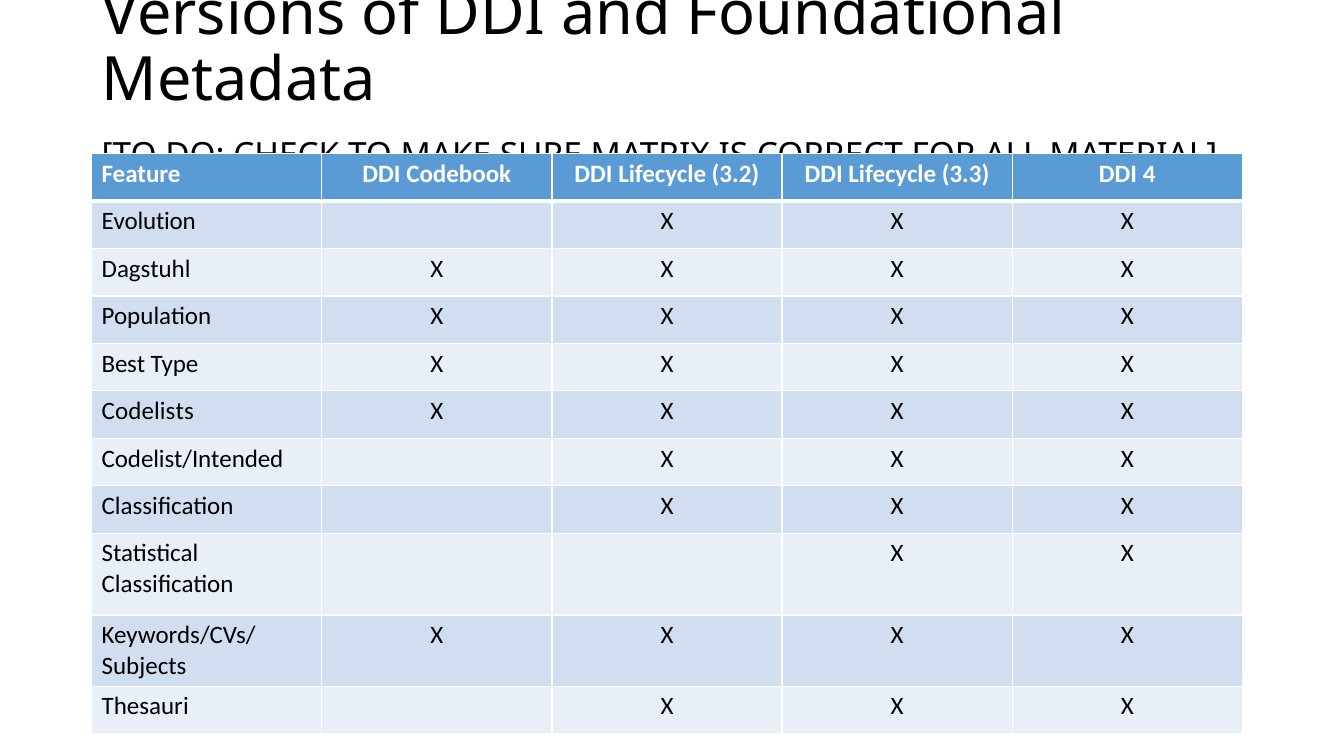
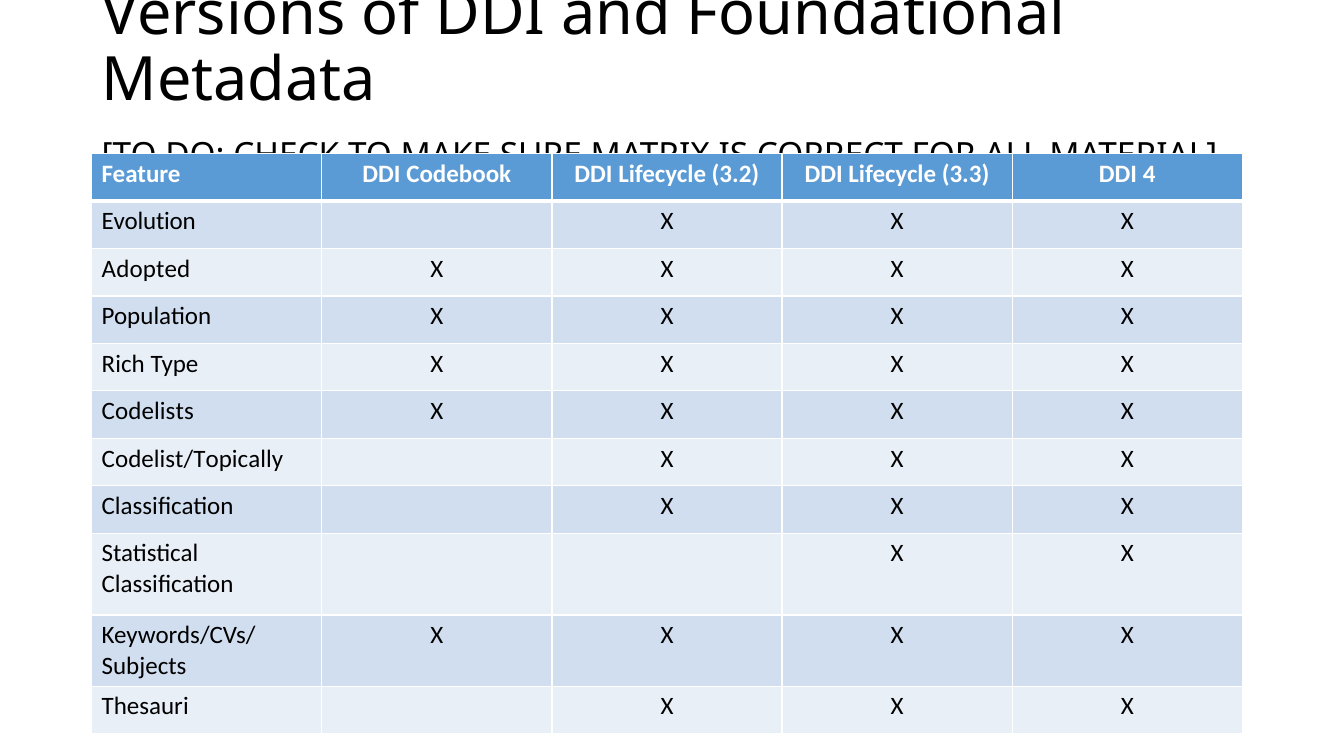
Dagstuhl: Dagstuhl -> Adopted
Best: Best -> Rich
Codelist/Intended: Codelist/Intended -> Codelist/Topically
